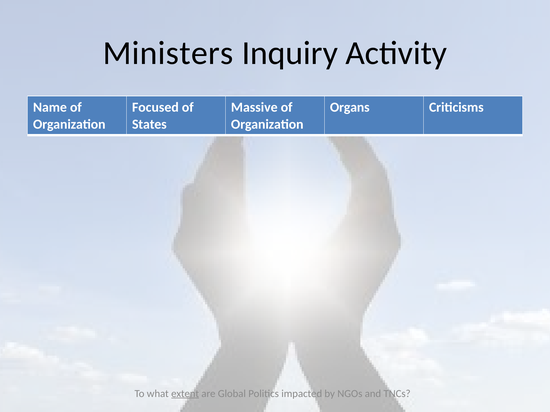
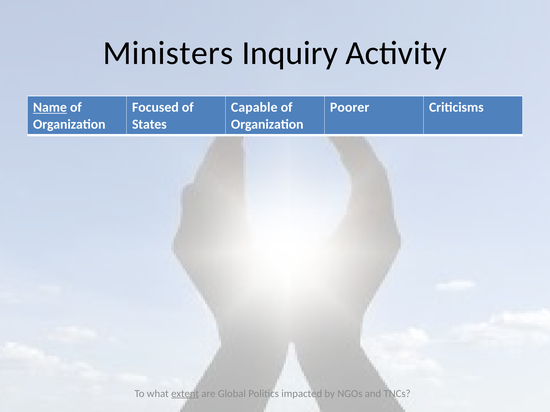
Name underline: none -> present
Massive: Massive -> Capable
Organs: Organs -> Poorer
